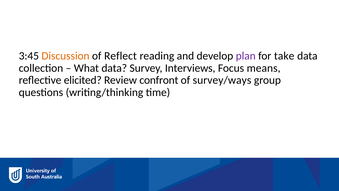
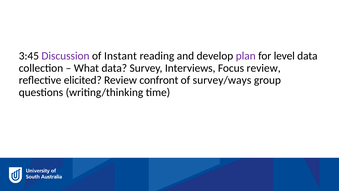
Discussion colour: orange -> purple
Reflect: Reflect -> Instant
take: take -> level
Focus means: means -> review
